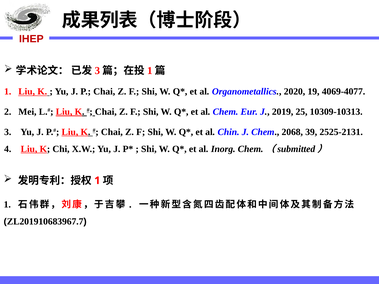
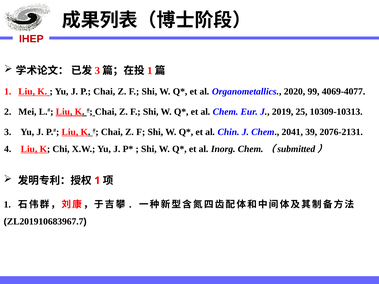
19: 19 -> 99
2068: 2068 -> 2041
2525-2131: 2525-2131 -> 2076-2131
